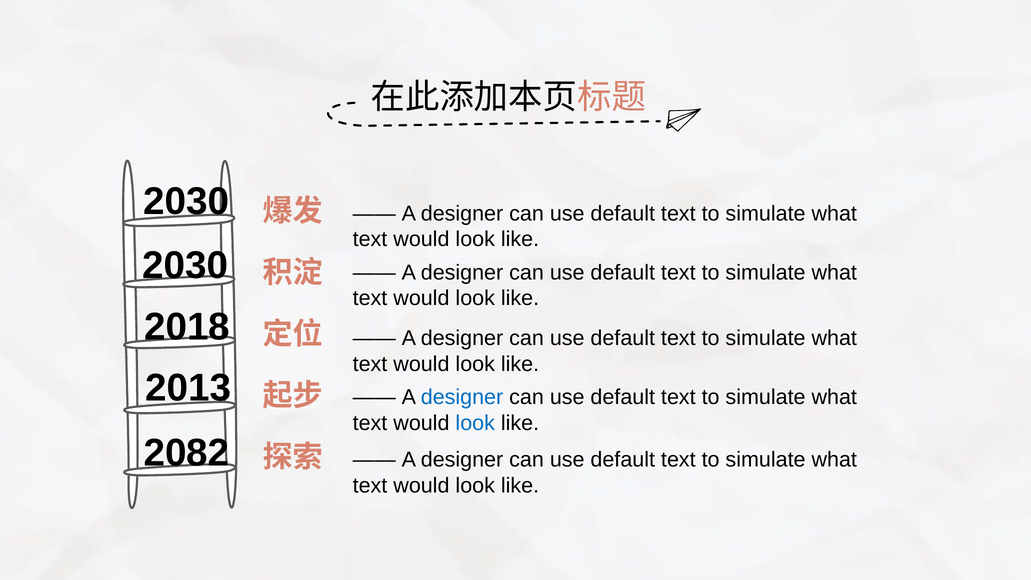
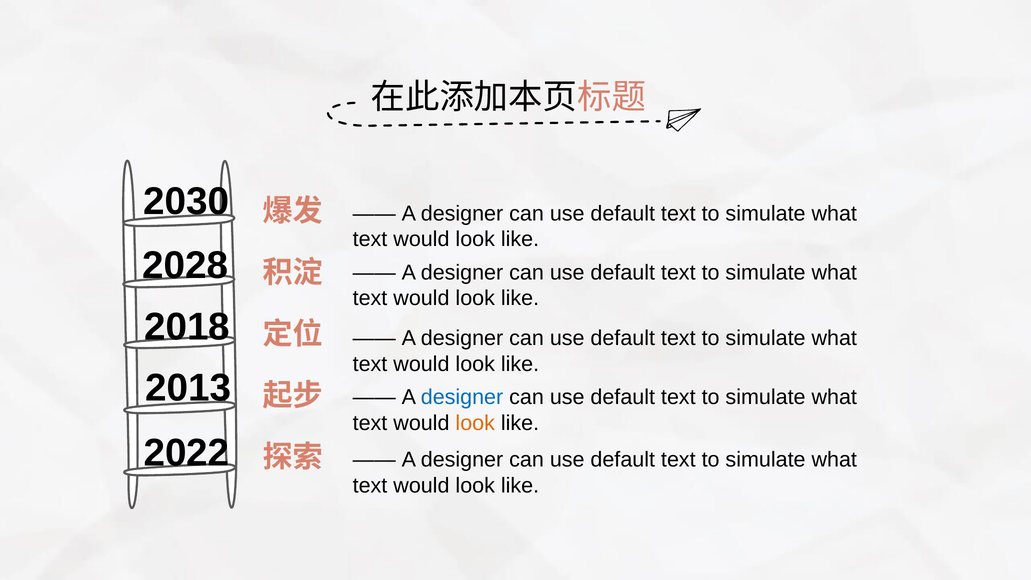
2030 at (185, 266): 2030 -> 2028
look at (475, 423) colour: blue -> orange
2082: 2082 -> 2022
